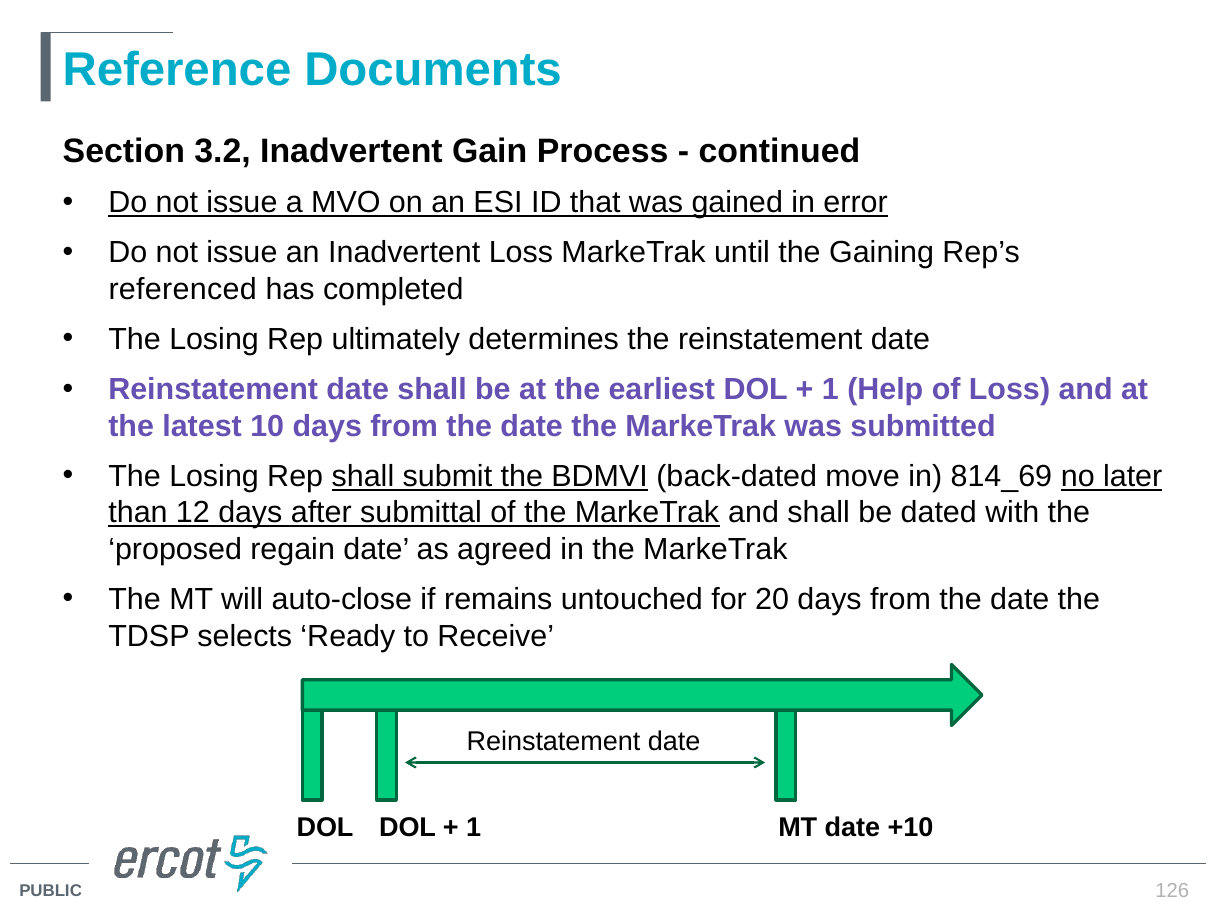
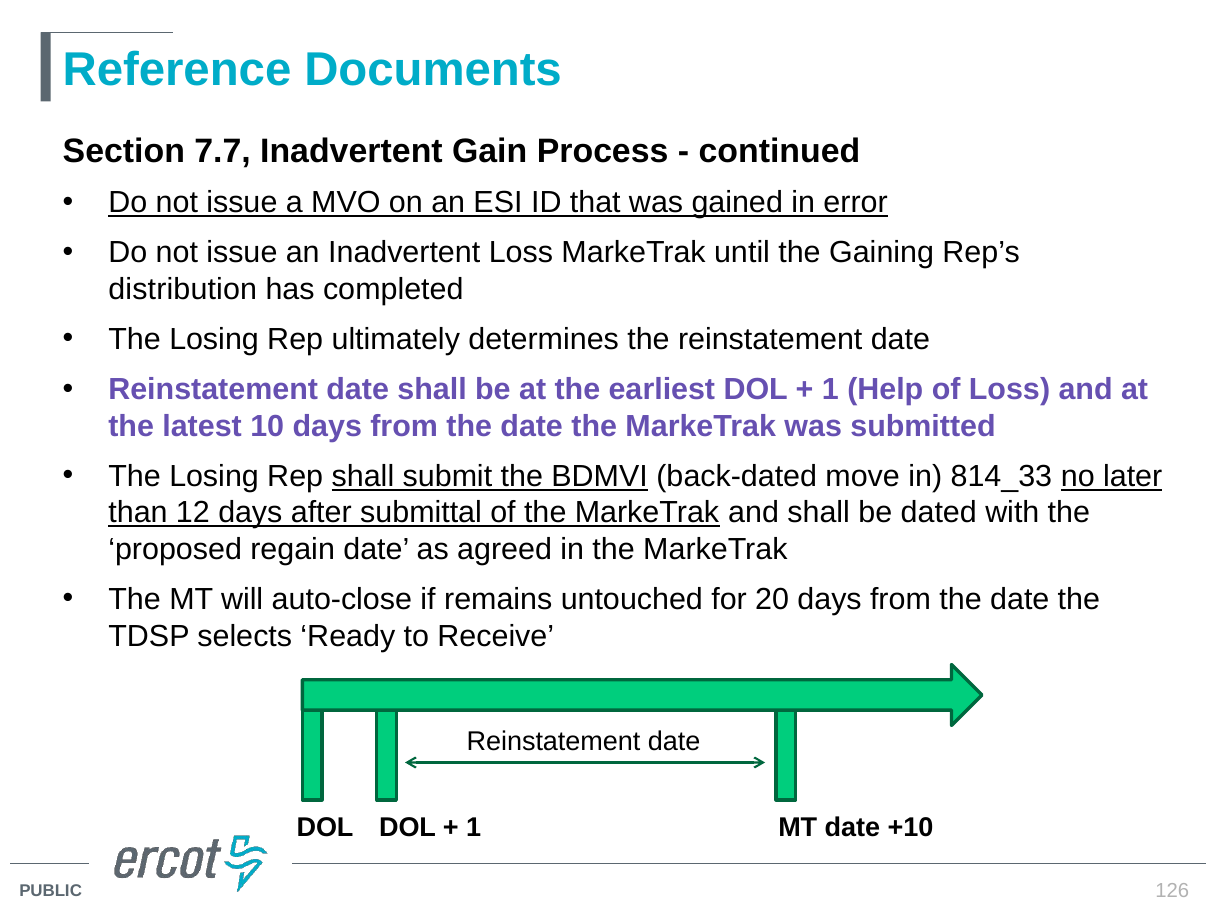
3.2: 3.2 -> 7.7
referenced: referenced -> distribution
814_69: 814_69 -> 814_33
